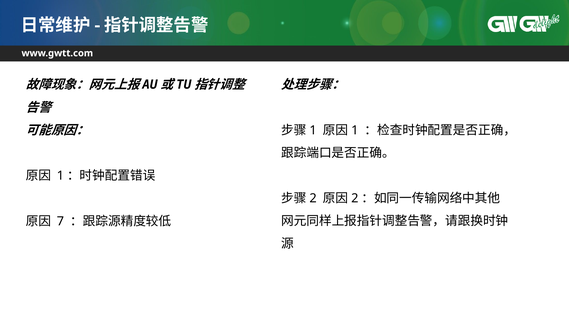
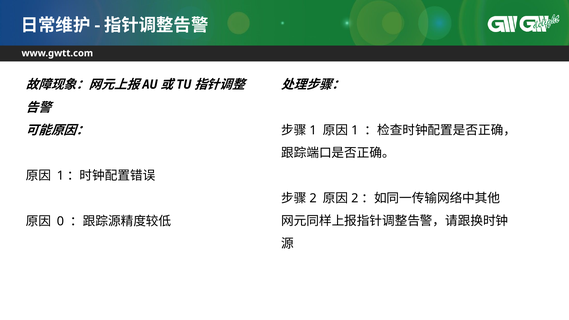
7: 7 -> 0
